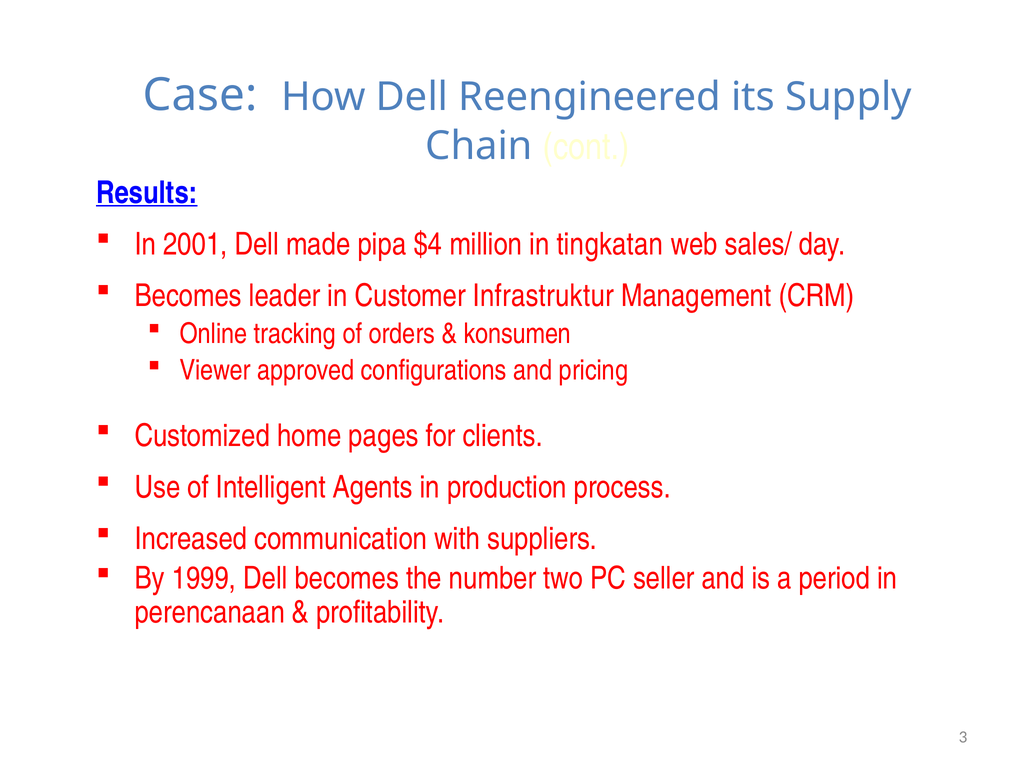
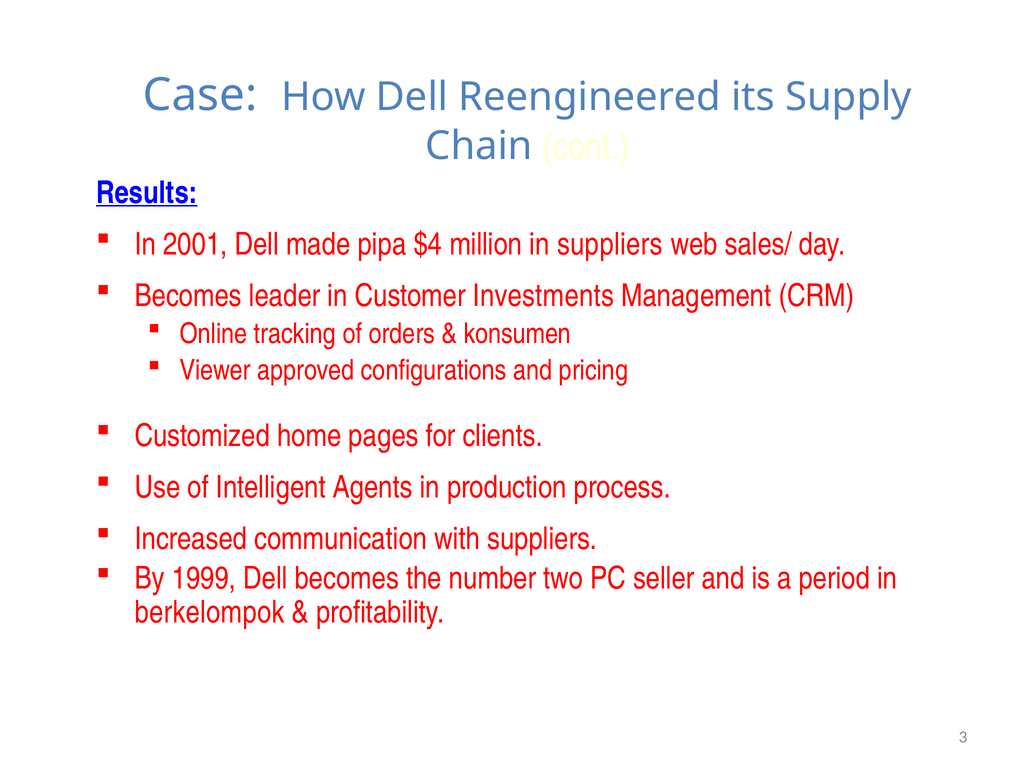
in tingkatan: tingkatan -> suppliers
Infrastruktur: Infrastruktur -> Investments
perencanaan: perencanaan -> berkelompok
